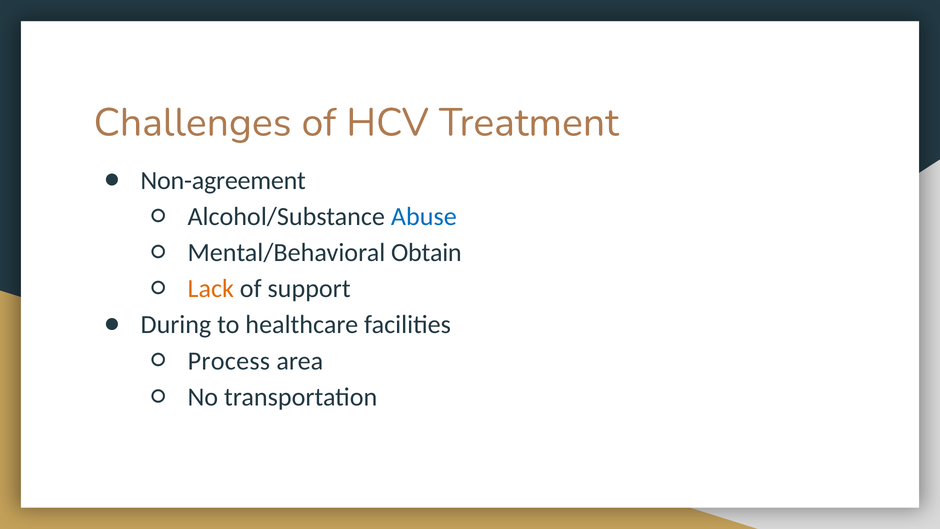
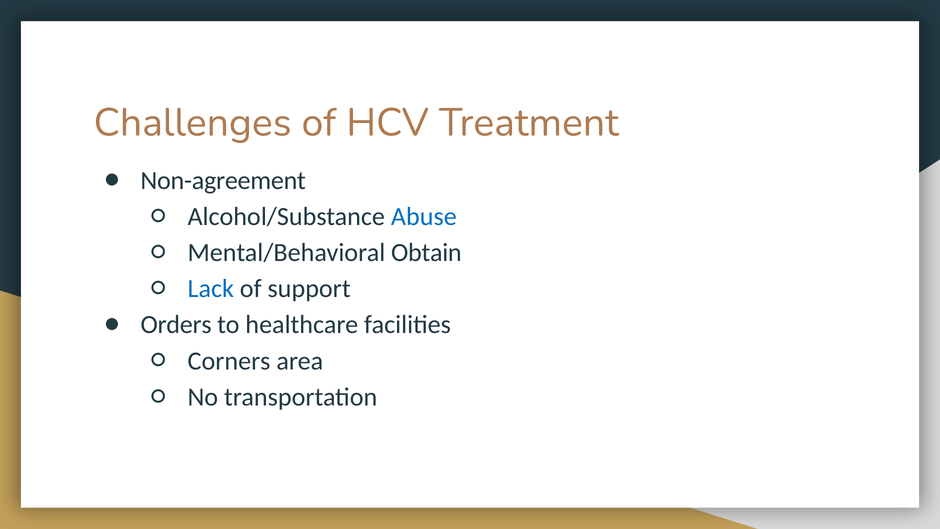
Lack colour: orange -> blue
During: During -> Orders
Process: Process -> Corners
